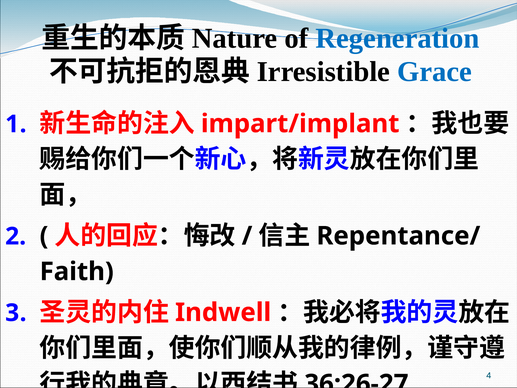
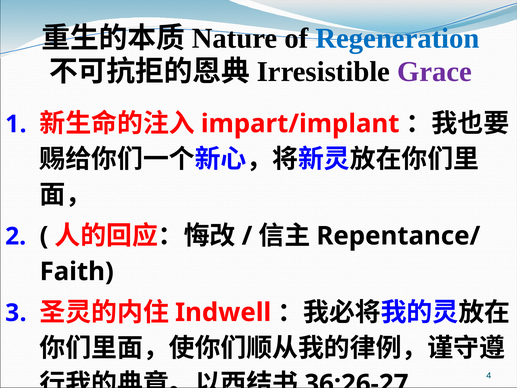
Grace colour: blue -> purple
